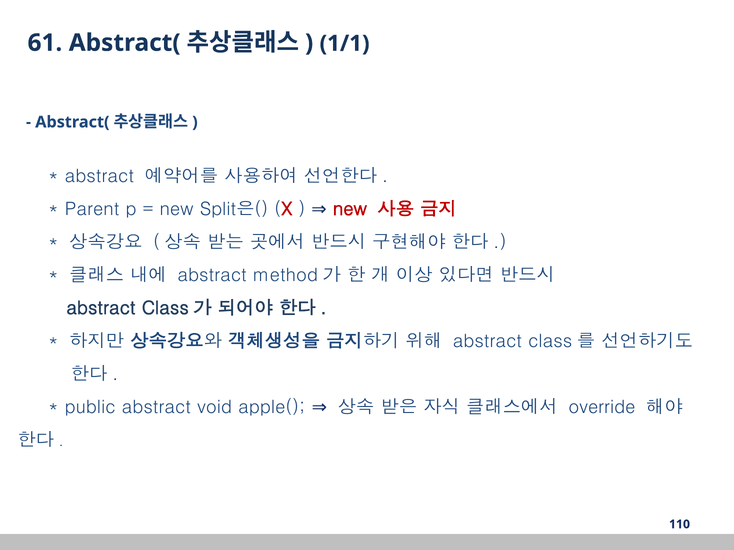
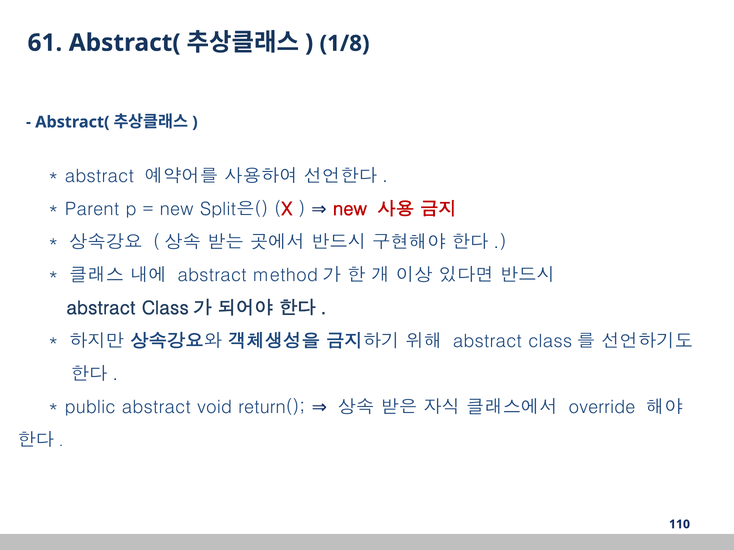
1/1: 1/1 -> 1/8
apple(: apple( -> return(
